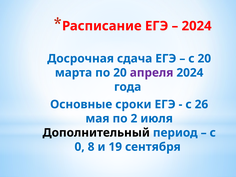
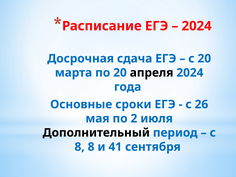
апреля colour: purple -> black
0 at (80, 147): 0 -> 8
19: 19 -> 41
